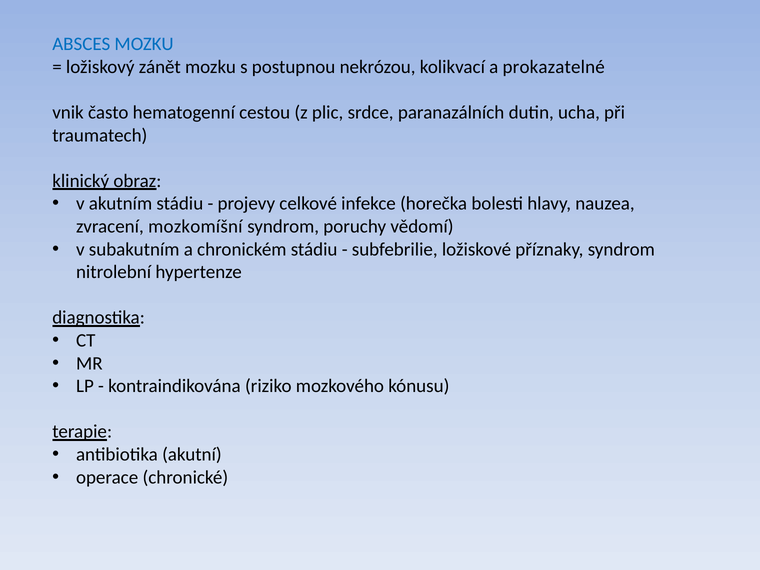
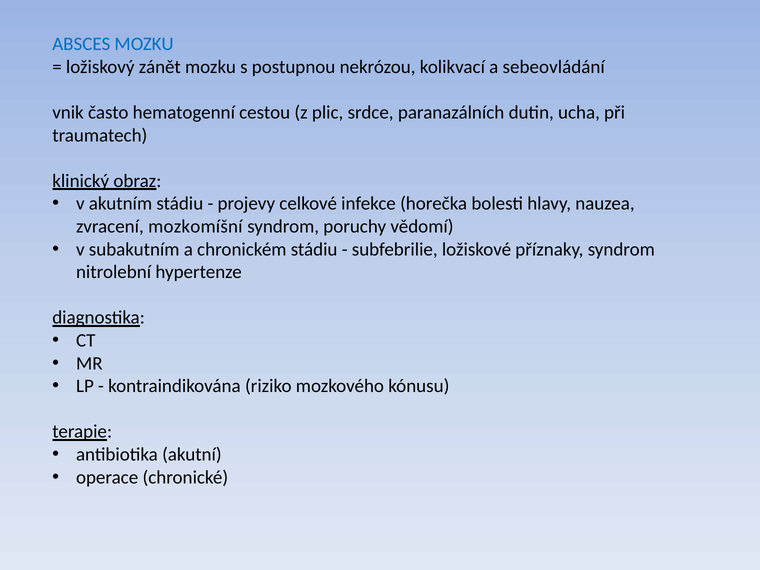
prokazatelné: prokazatelné -> sebeovládání
